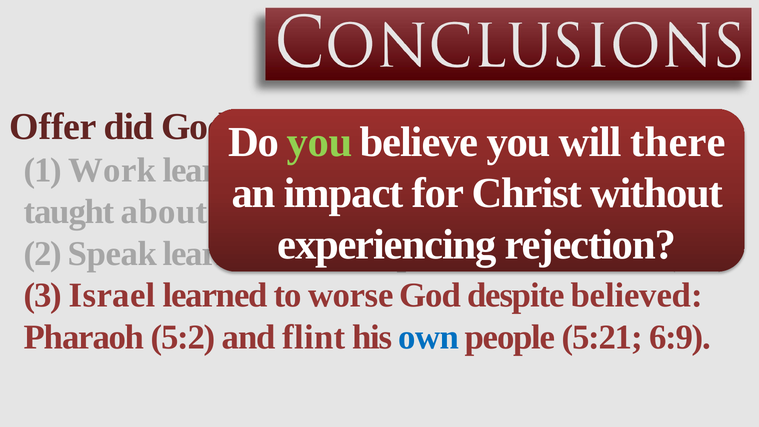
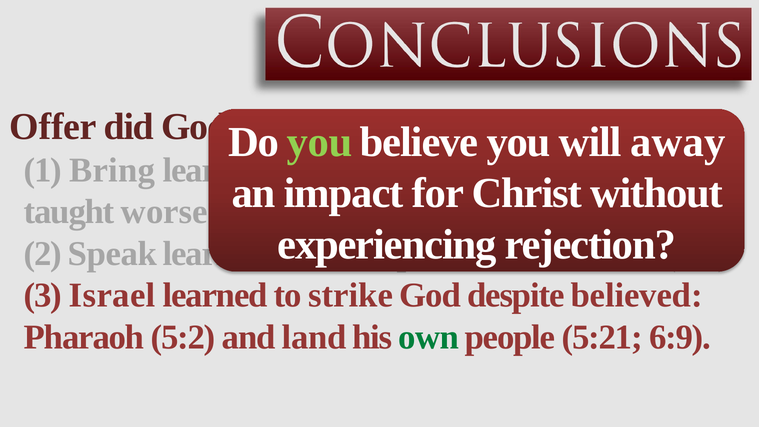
there: there -> away
Work: Work -> Bring
about: about -> worse
worse: worse -> strike
flint: flint -> land
own colour: blue -> green
